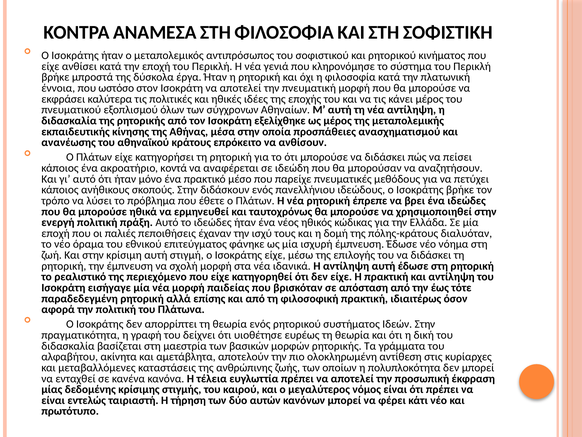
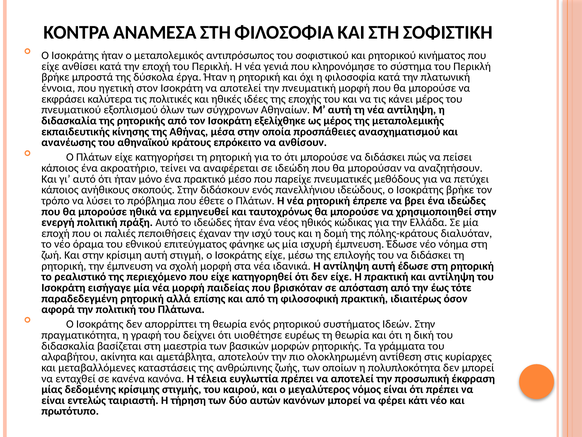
ωστόσο: ωστόσο -> ηγετική
κοντά: κοντά -> τείνει
